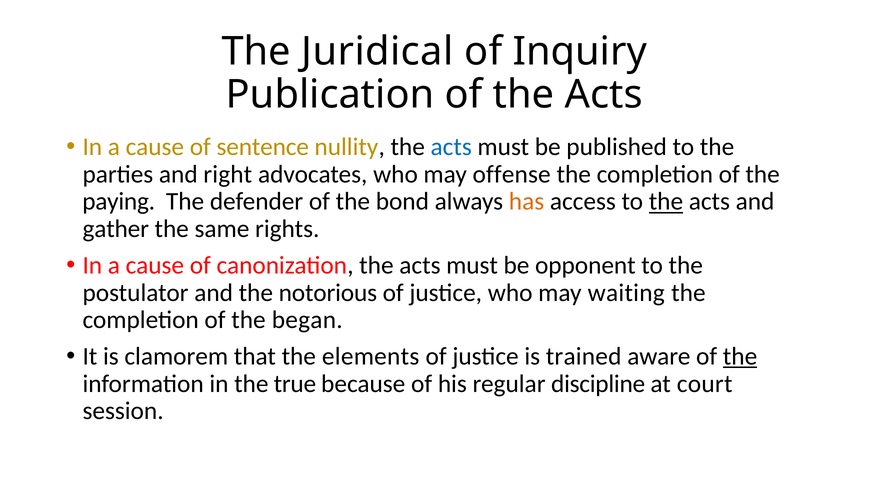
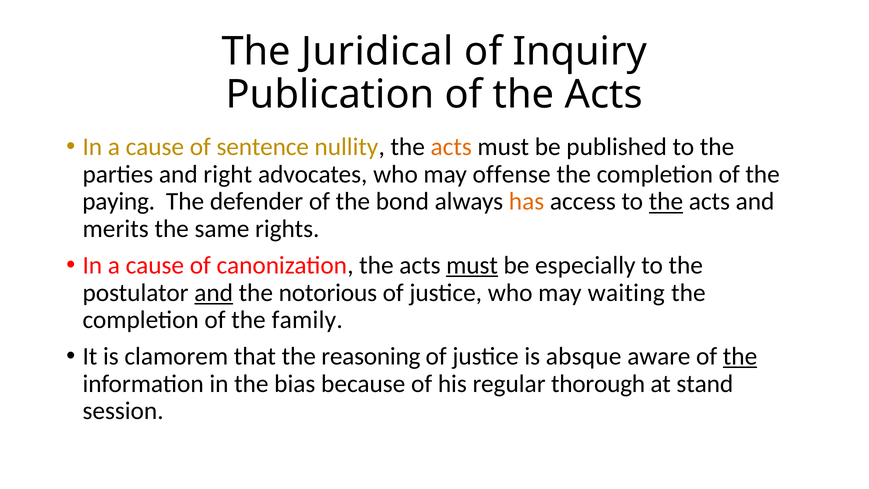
acts at (451, 147) colour: blue -> orange
gather: gather -> merits
must at (472, 265) underline: none -> present
opponent: opponent -> especially
and at (214, 293) underline: none -> present
began: began -> family
elements: elements -> reasoning
trained: trained -> absque
true: true -> bias
discipline: discipline -> thorough
court: court -> stand
